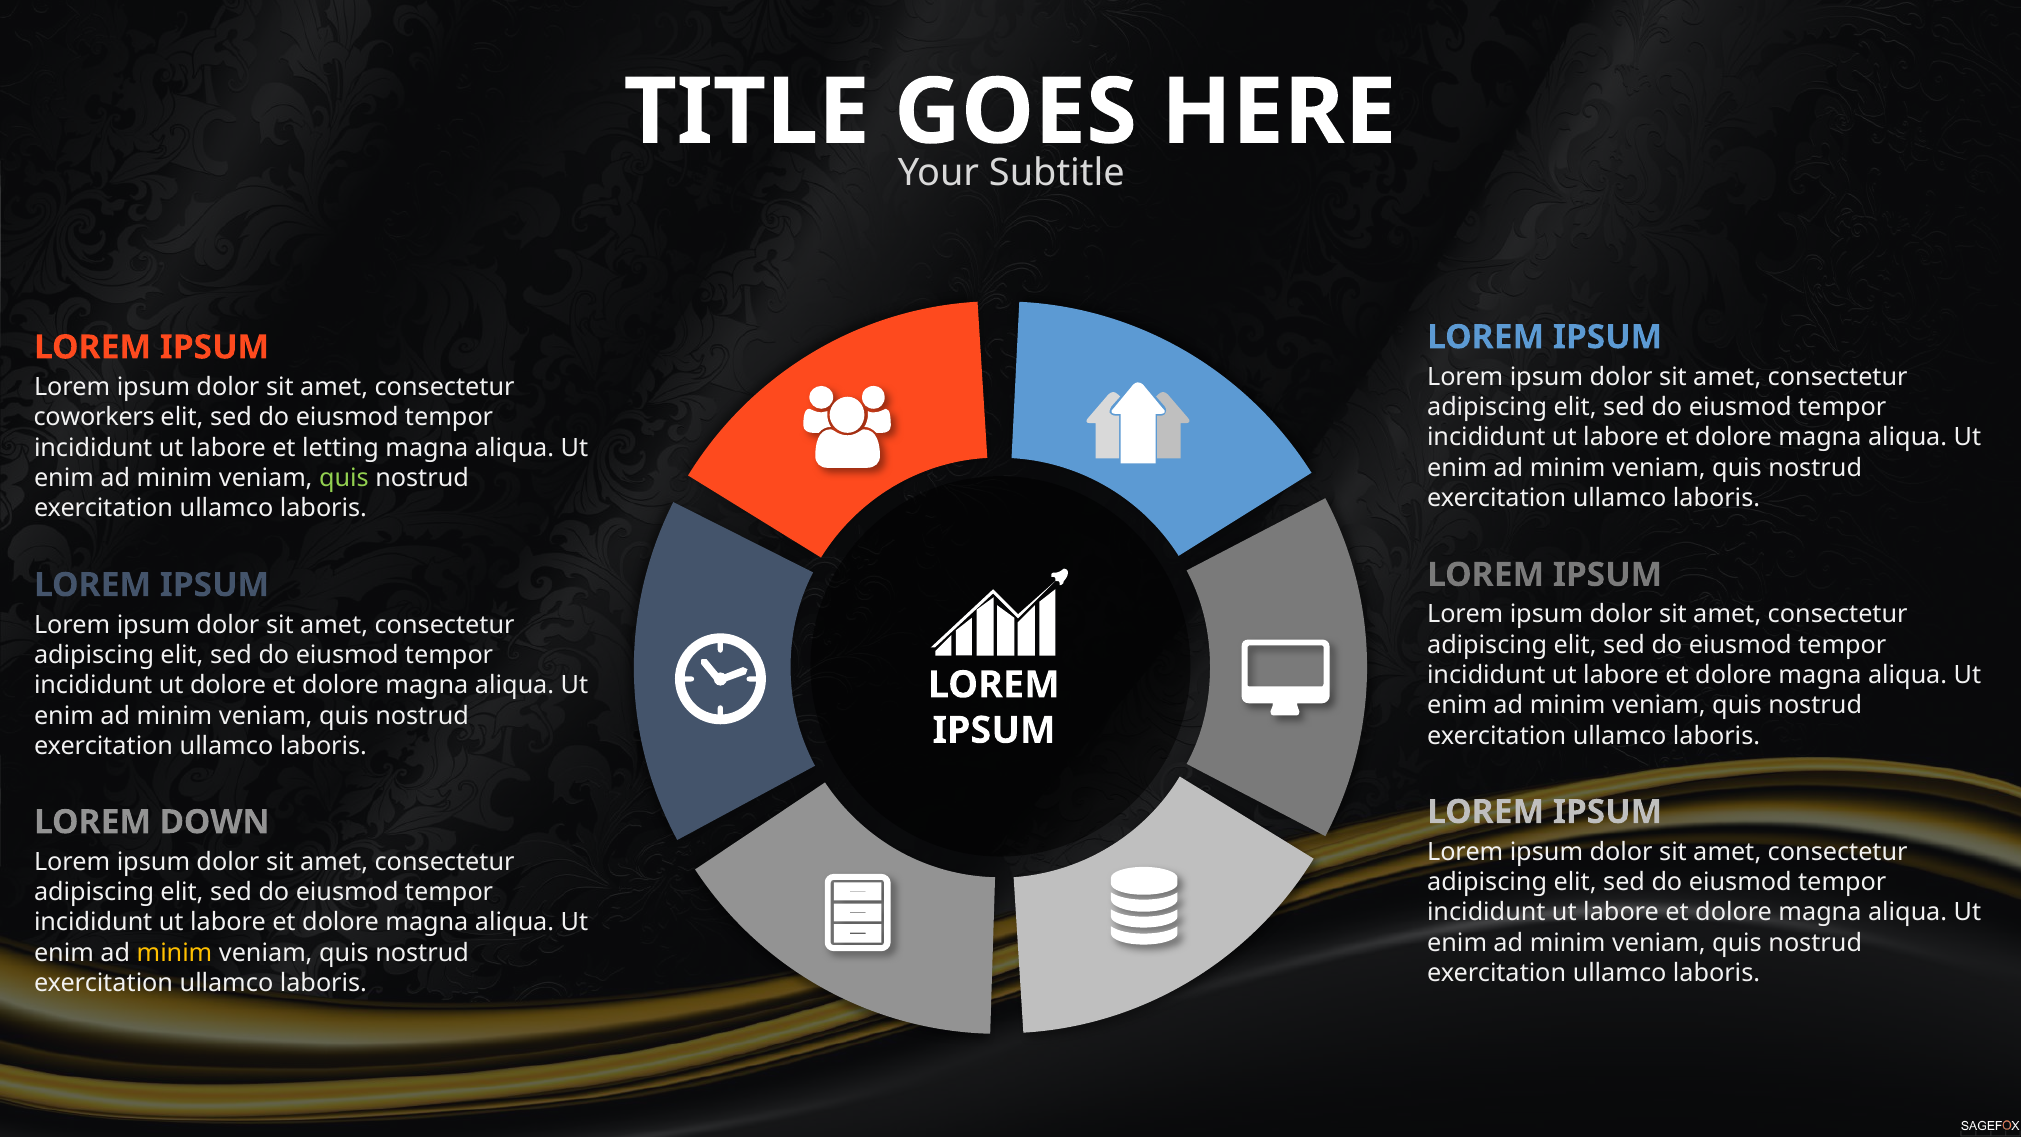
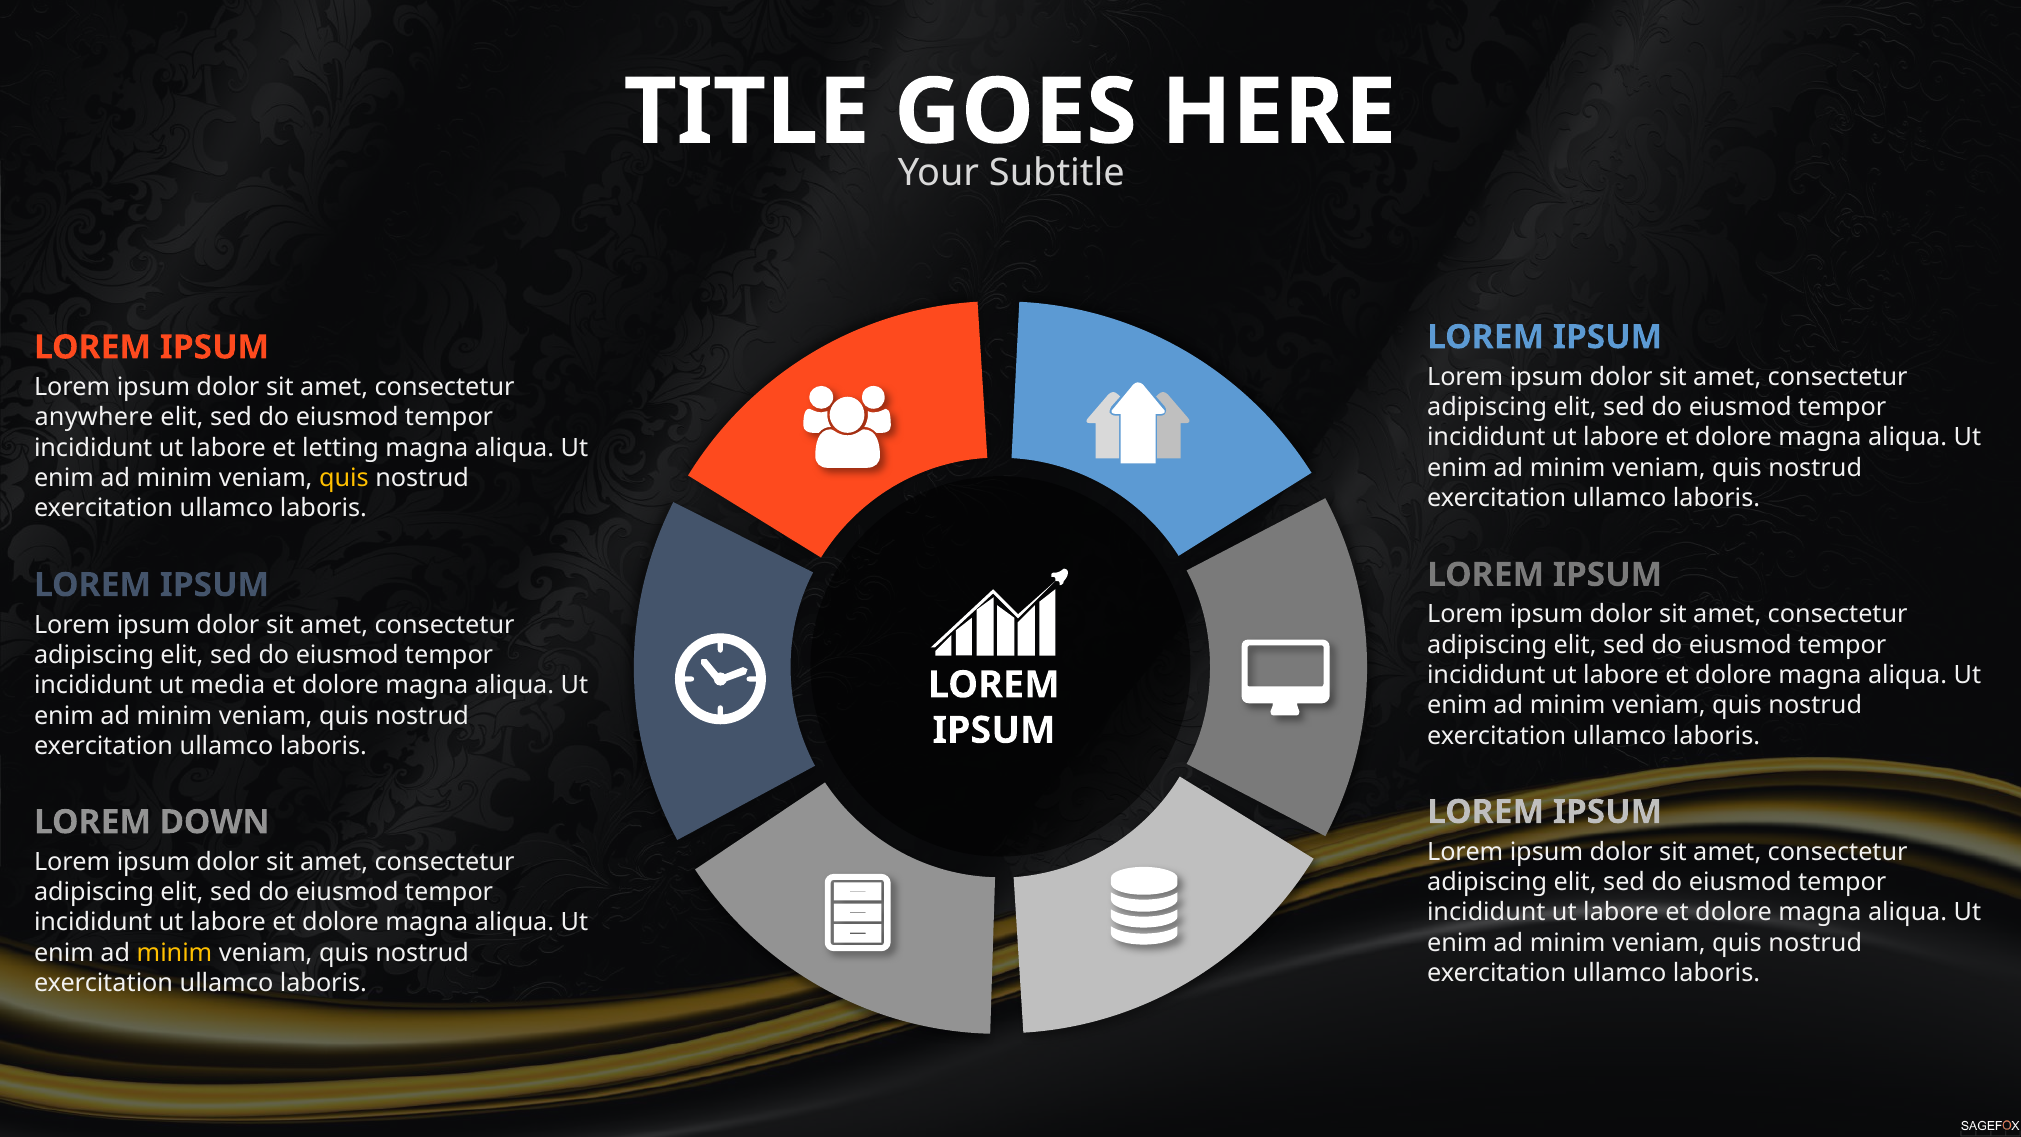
coworkers: coworkers -> anywhere
quis at (344, 478) colour: light green -> yellow
ut dolore: dolore -> media
